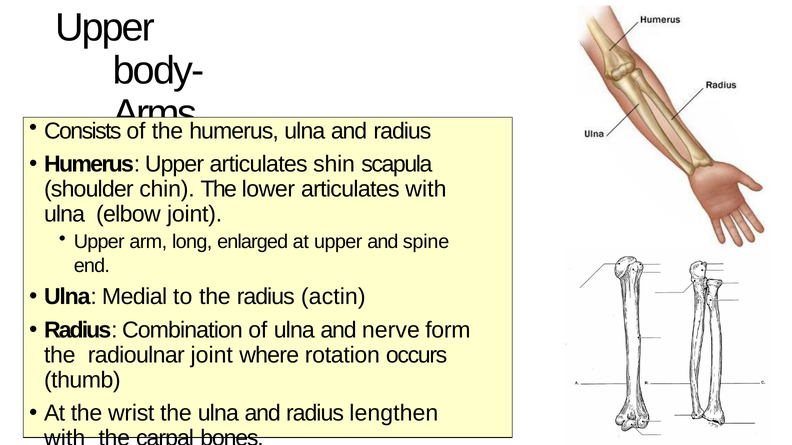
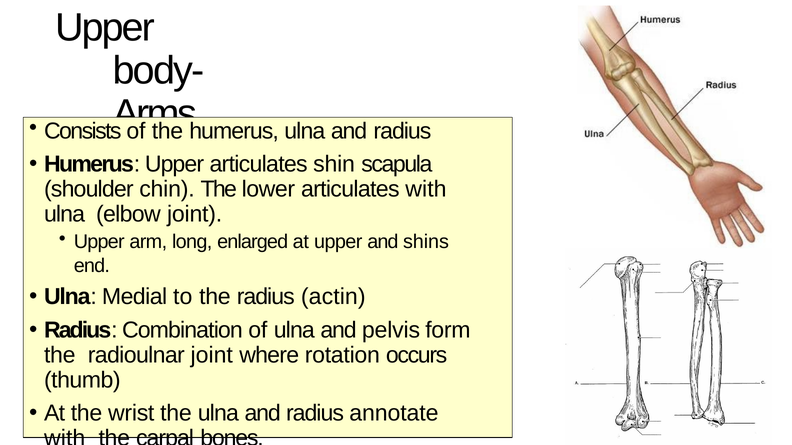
spine: spine -> shins
nerve: nerve -> pelvis
lengthen: lengthen -> annotate
